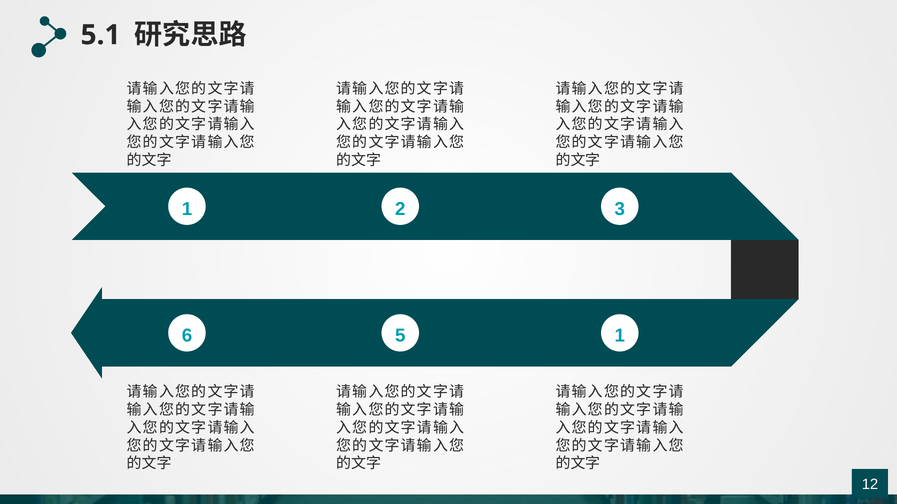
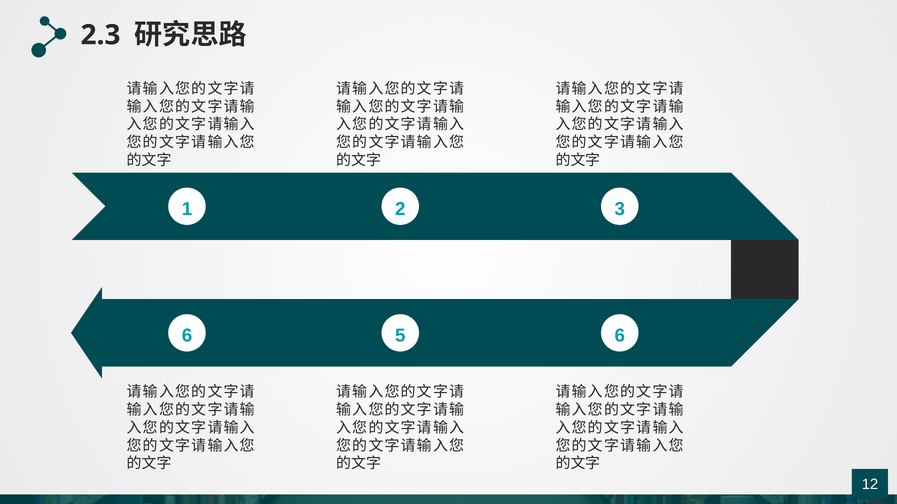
5.1: 5.1 -> 2.3
5 1: 1 -> 6
